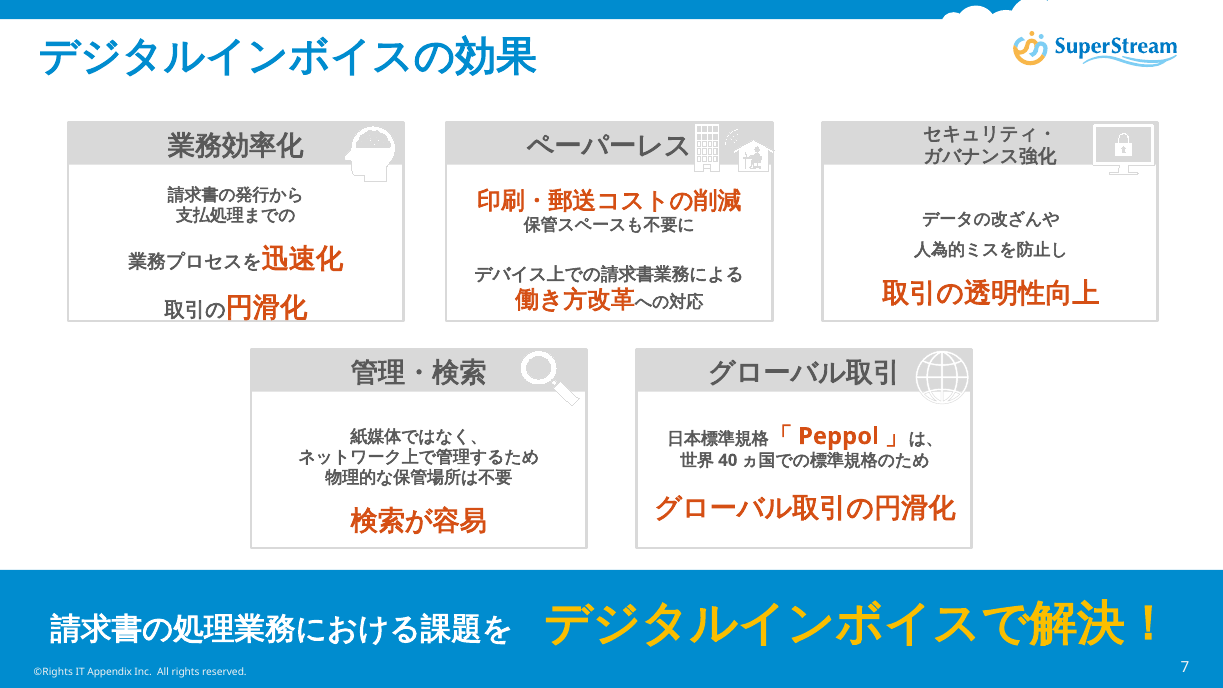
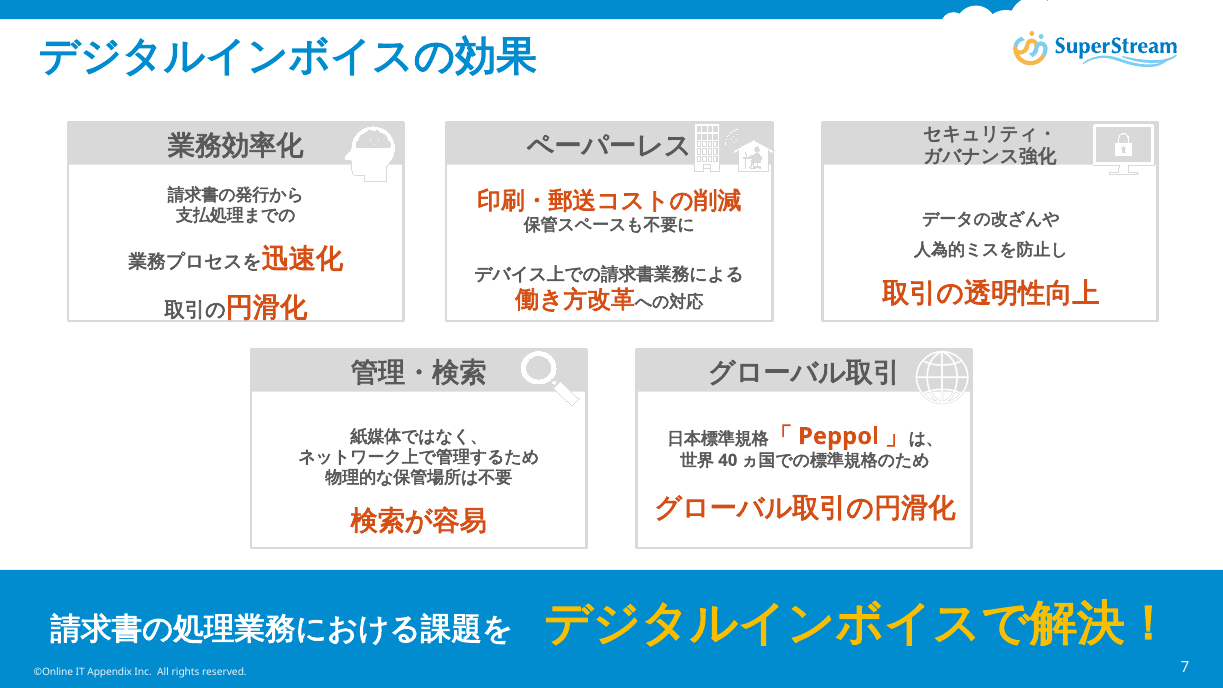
©Rights: ©Rights -> ©Online
